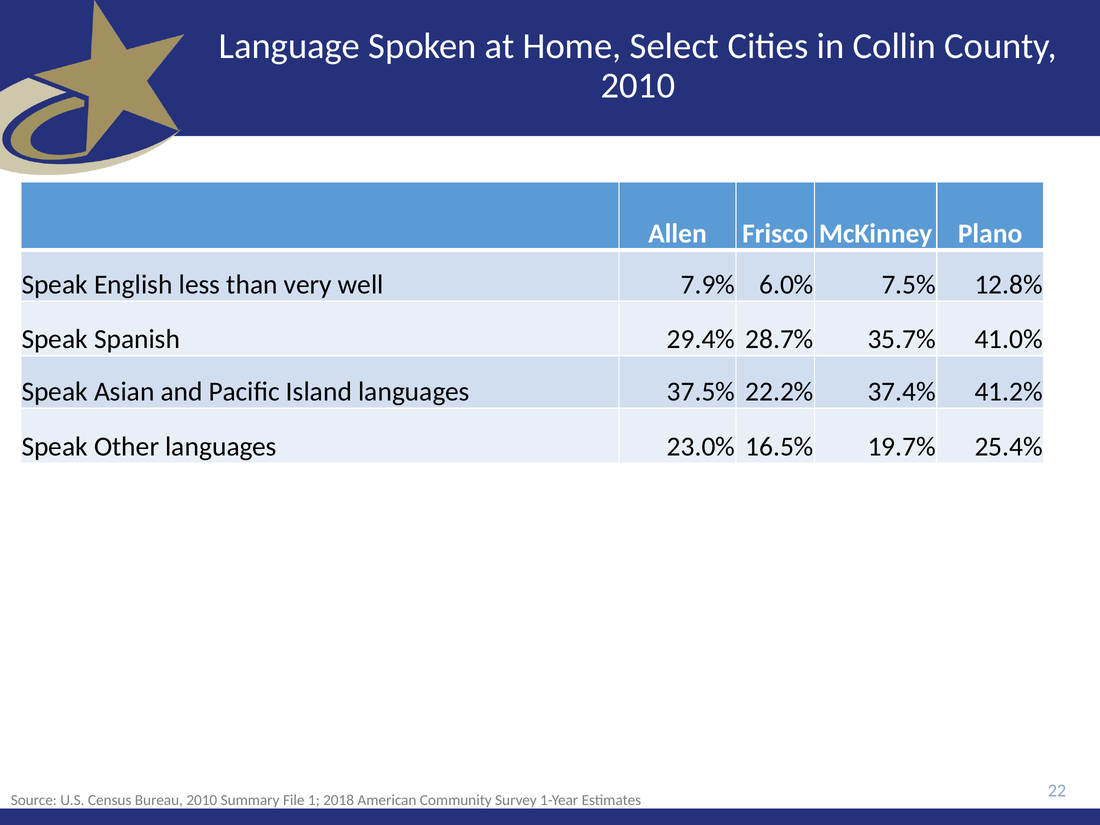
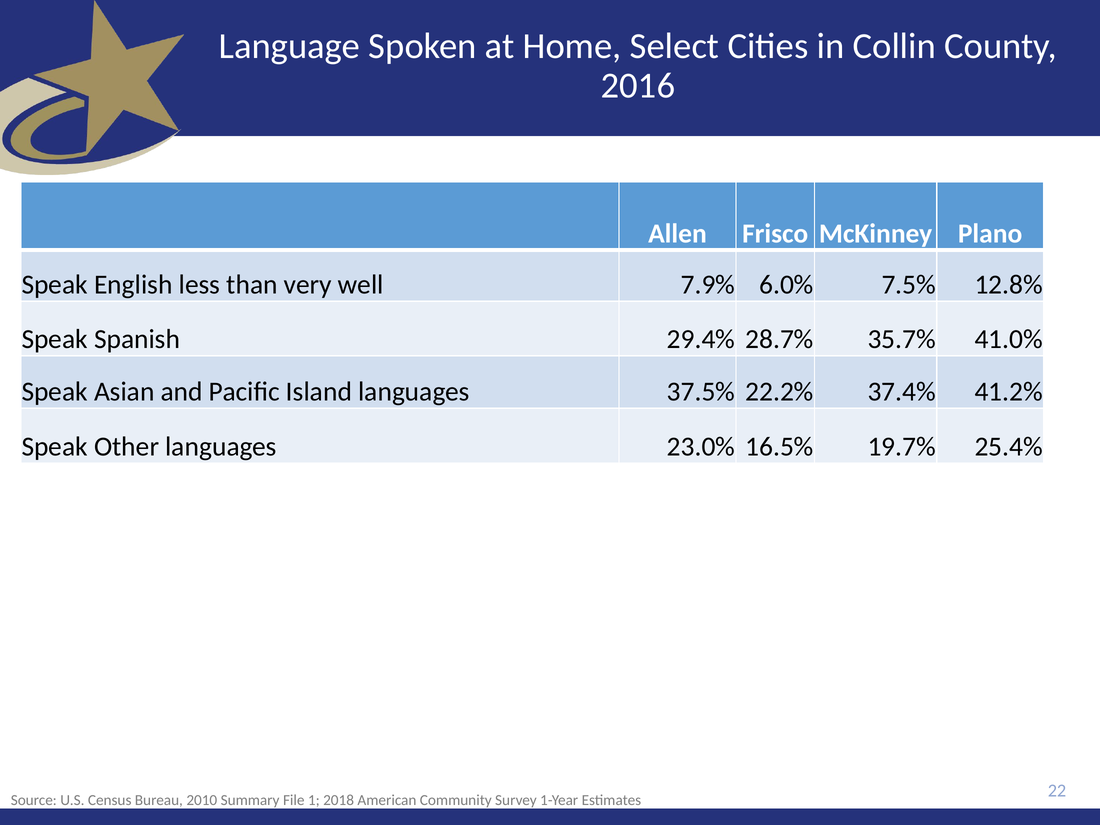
2010 at (638, 86): 2010 -> 2016
